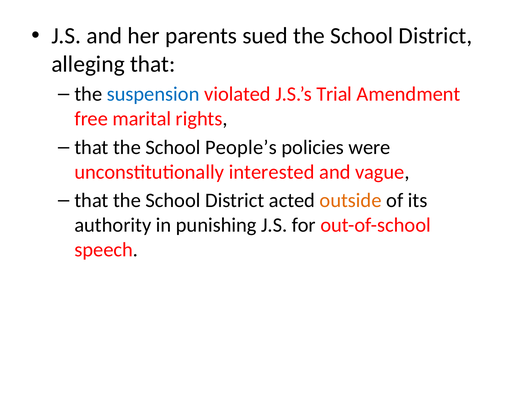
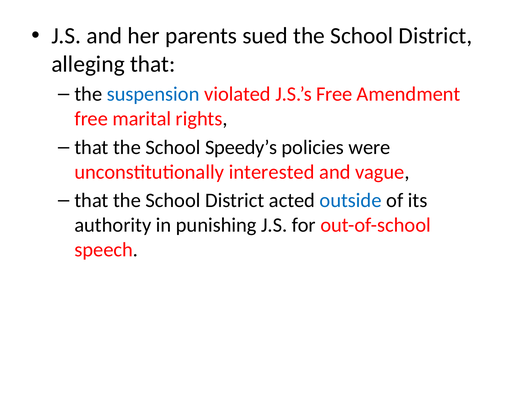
J.S.’s Trial: Trial -> Free
People’s: People’s -> Speedy’s
outside colour: orange -> blue
